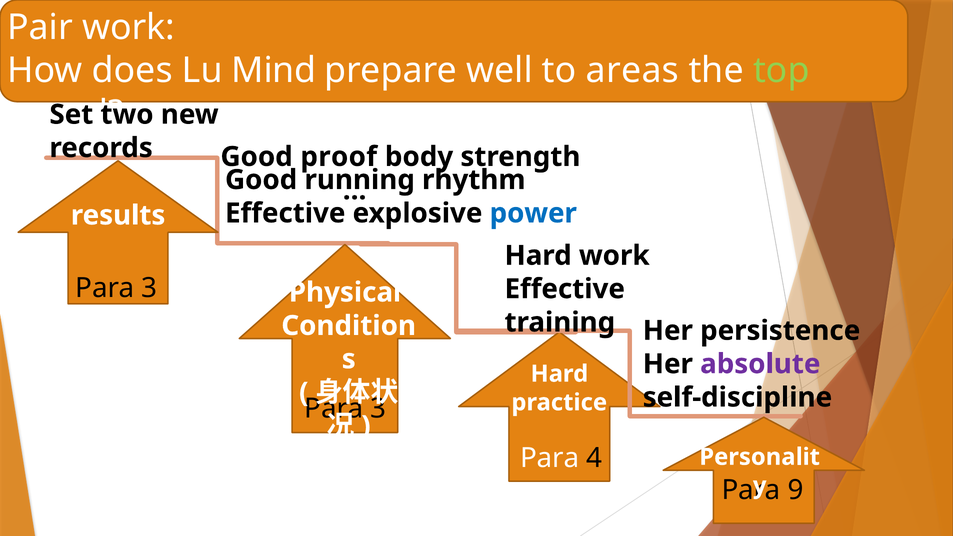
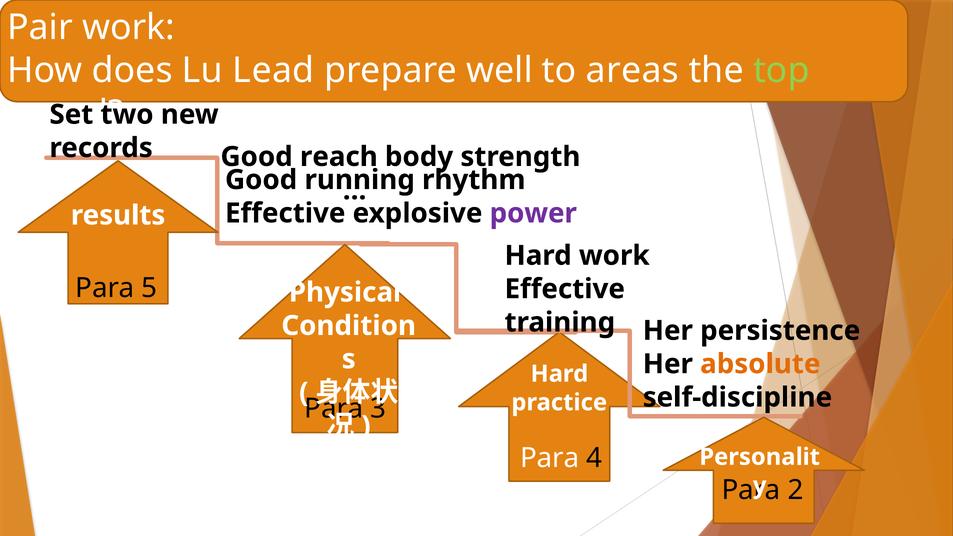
Mind: Mind -> Lead
proof: proof -> reach
power colour: blue -> purple
3 at (149, 288): 3 -> 5
absolute colour: purple -> orange
9: 9 -> 2
